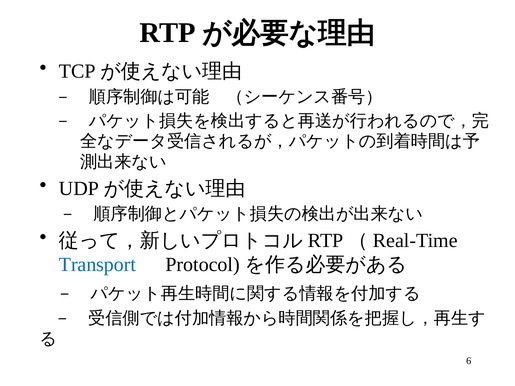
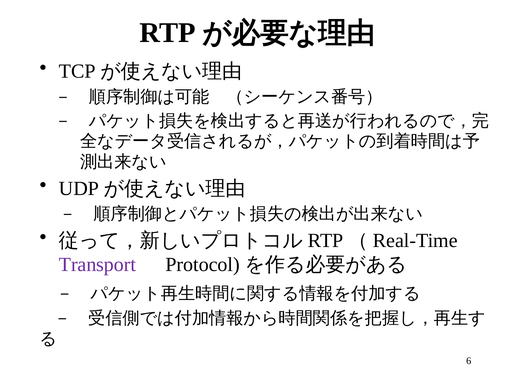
Transport colour: blue -> purple
